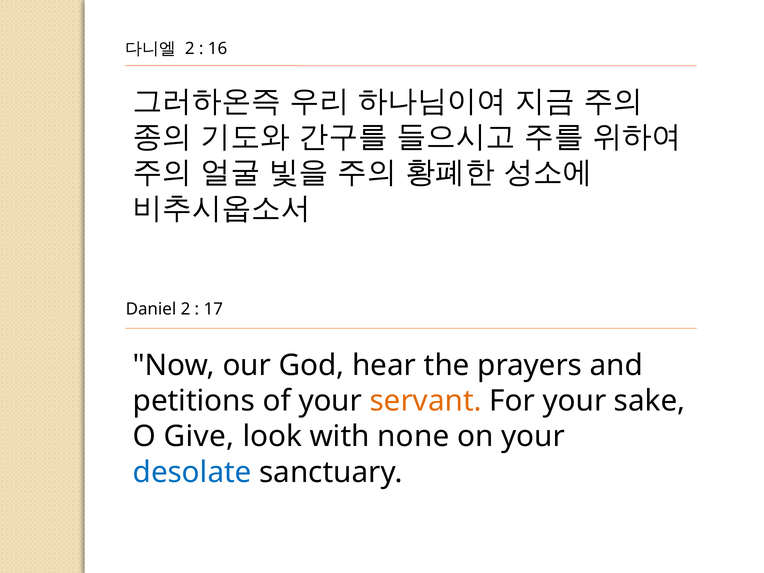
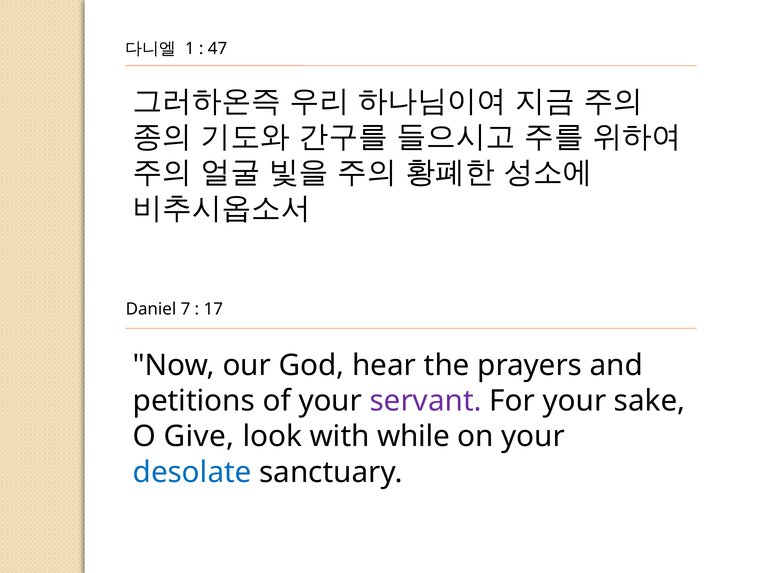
2 at (190, 49): 2 -> 1
16: 16 -> 47
Daniel 2: 2 -> 7
servant colour: orange -> purple
none: none -> while
